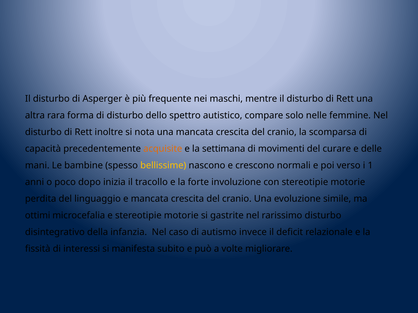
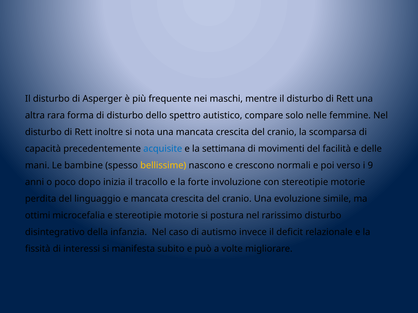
acquisite colour: orange -> blue
curare: curare -> facilità
1: 1 -> 9
gastrite: gastrite -> postura
